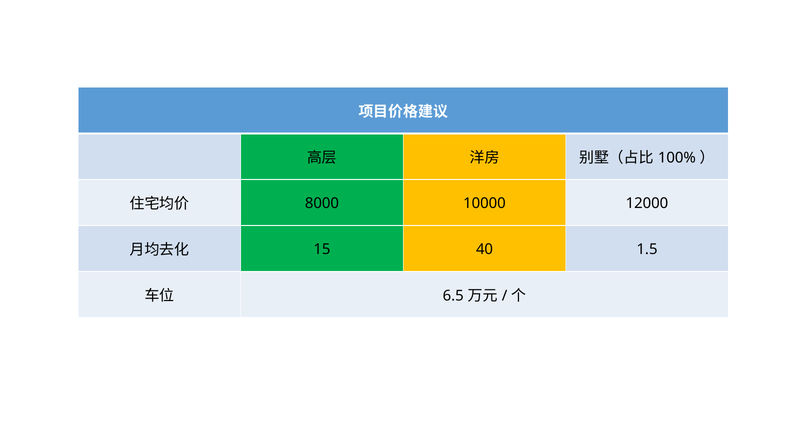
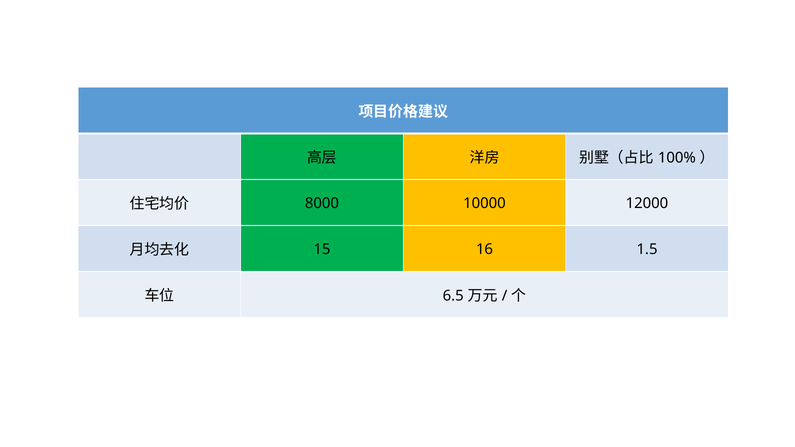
40: 40 -> 16
